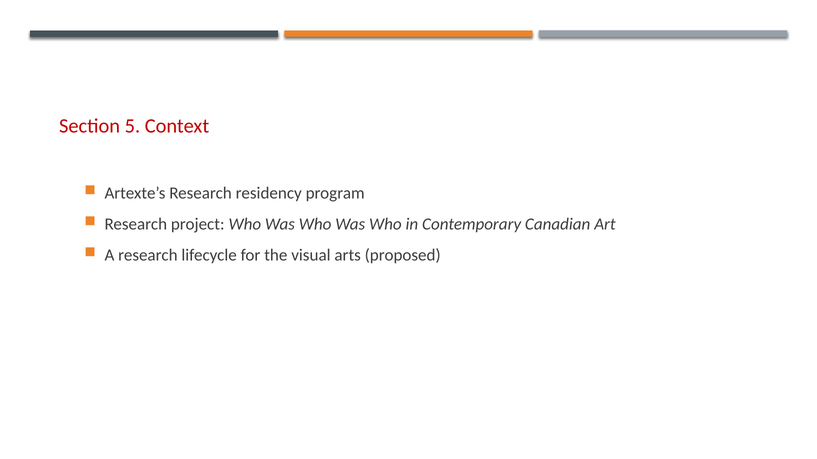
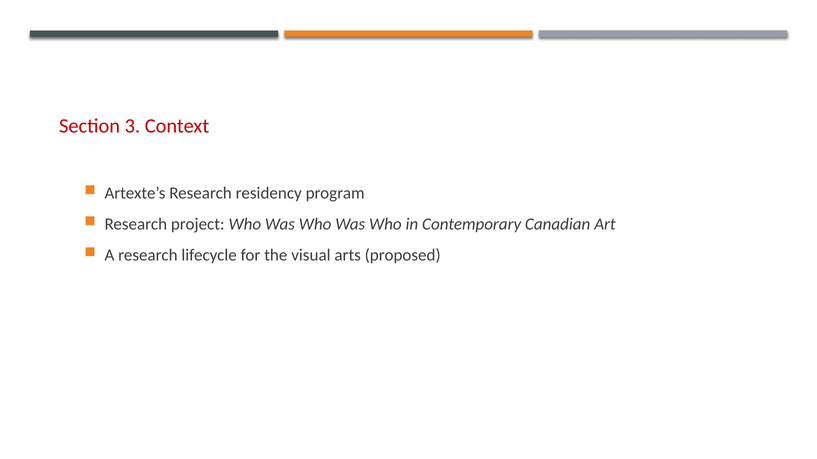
5: 5 -> 3
